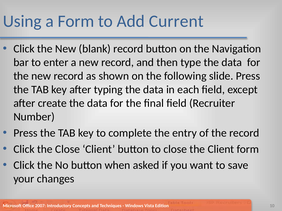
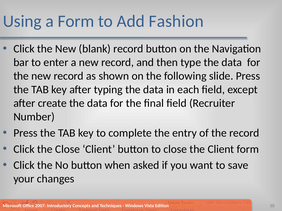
Current: Current -> Fashion
